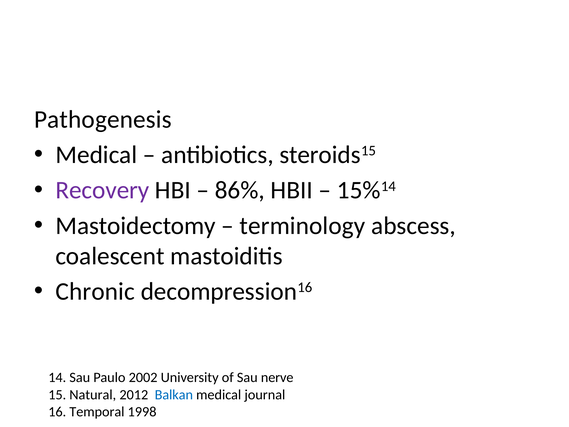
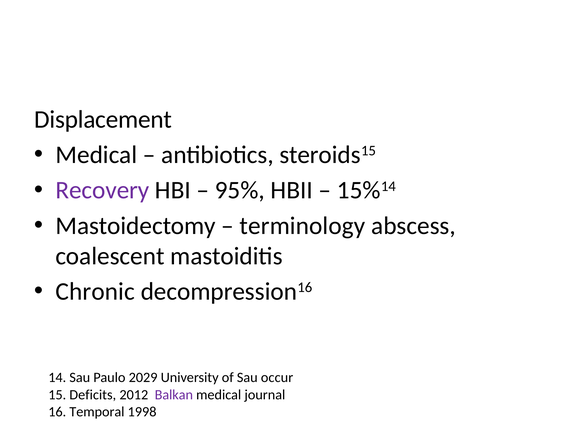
Pathogenesis: Pathogenesis -> Displacement
86%: 86% -> 95%
2002: 2002 -> 2029
nerve: nerve -> occur
Natural: Natural -> Deficits
Balkan colour: blue -> purple
